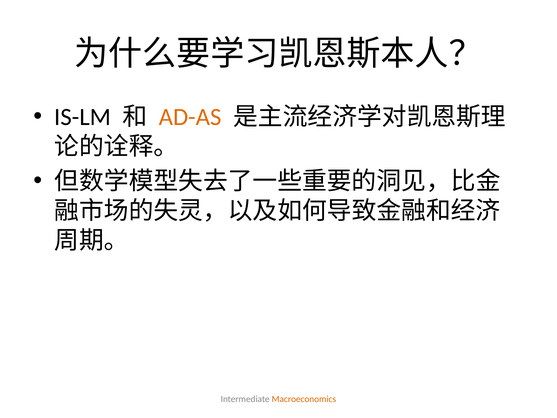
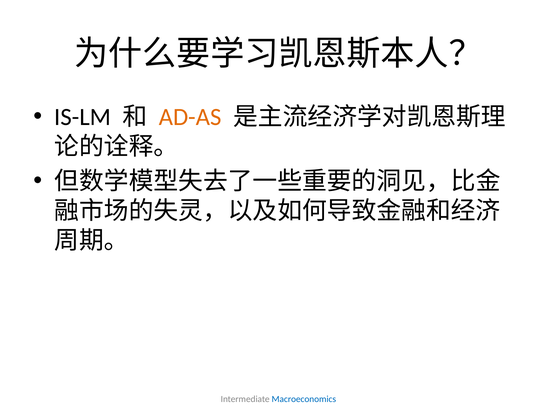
Macroeconomics colour: orange -> blue
